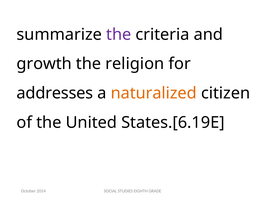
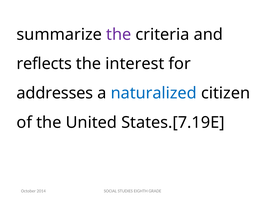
growth: growth -> reflects
religion: religion -> interest
naturalized colour: orange -> blue
States.[6.19E: States.[6.19E -> States.[7.19E
